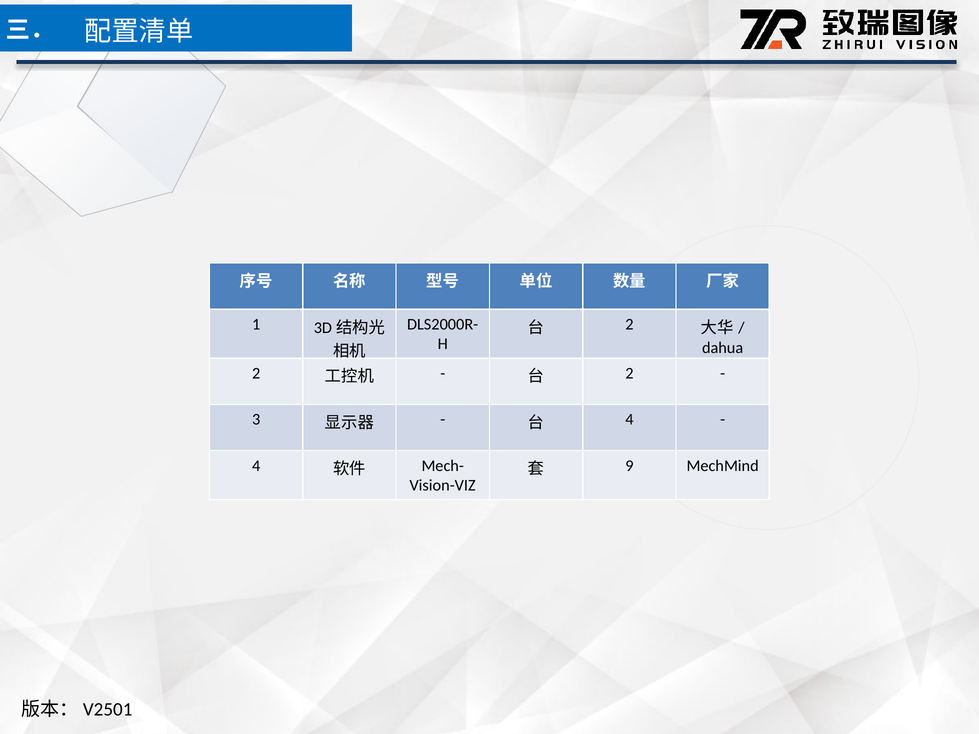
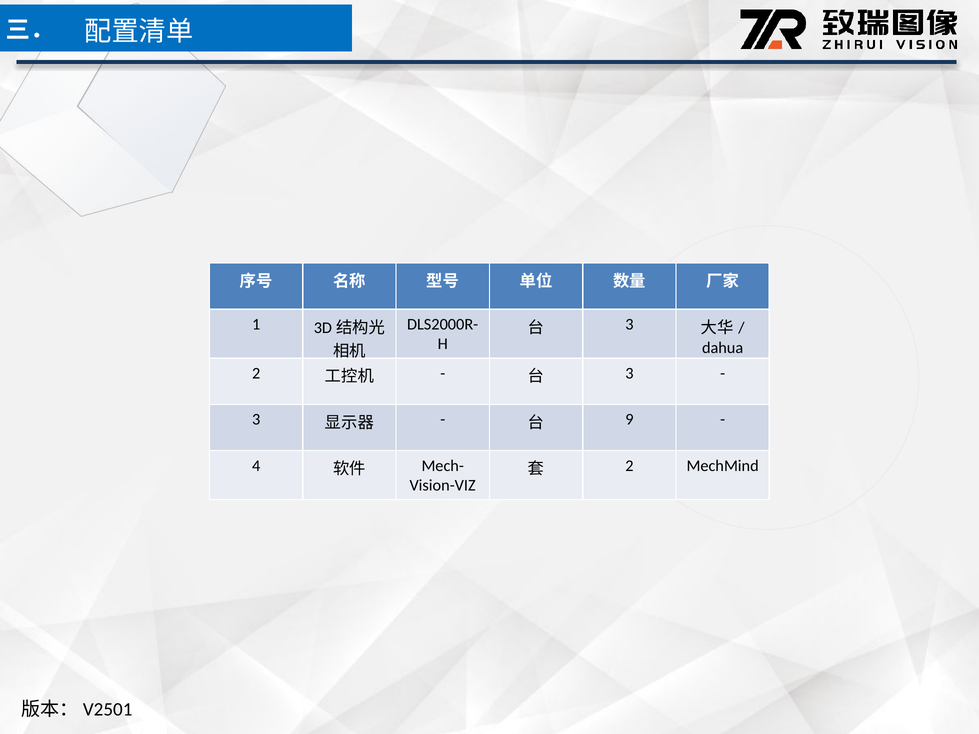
2 at (629, 324): 2 -> 3
2 at (629, 373): 2 -> 3
4 at (629, 420): 4 -> 9
9 at (629, 466): 9 -> 2
